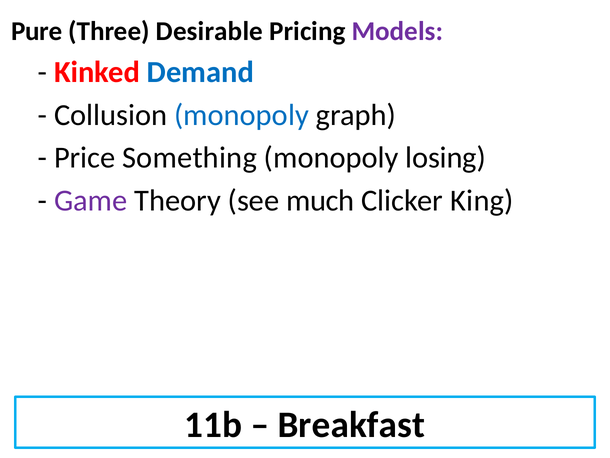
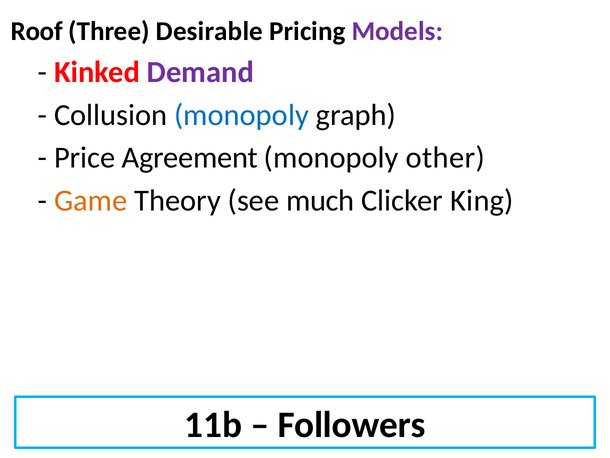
Pure: Pure -> Roof
Demand colour: blue -> purple
Something: Something -> Agreement
losing: losing -> other
Game colour: purple -> orange
Breakfast: Breakfast -> Followers
